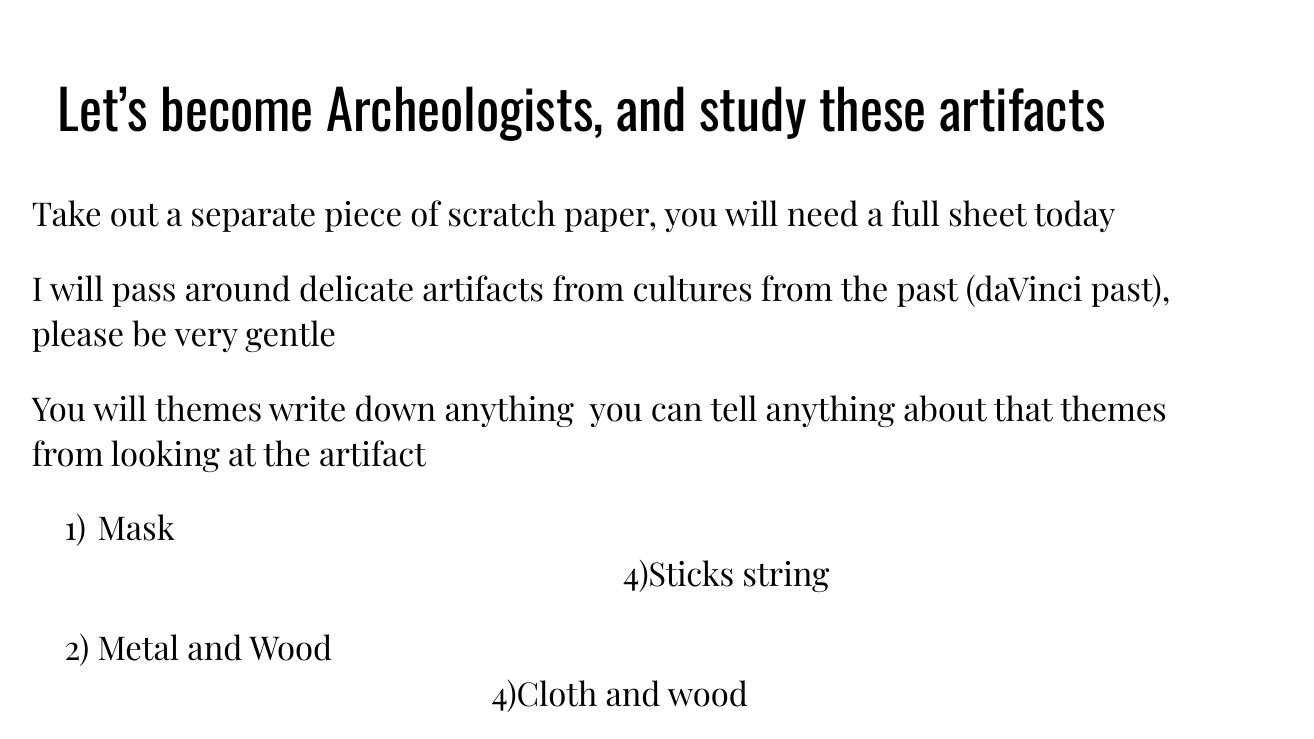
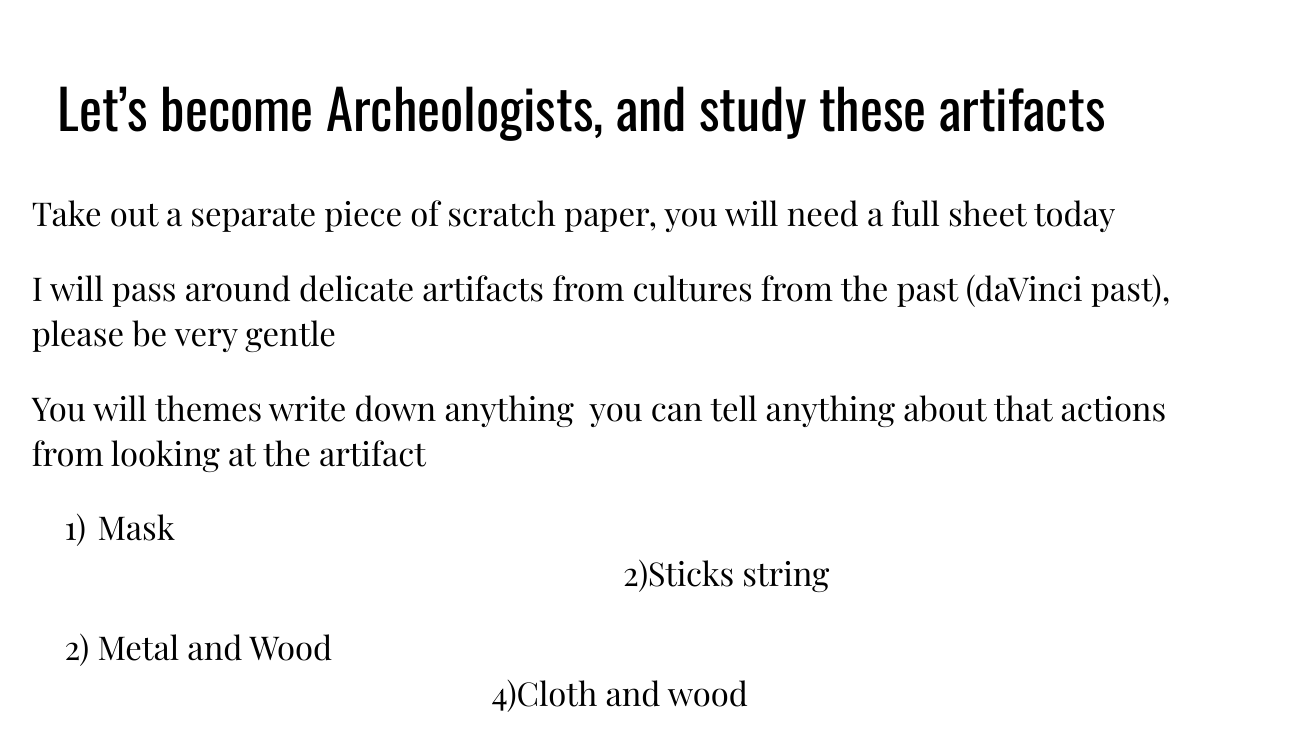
that themes: themes -> actions
4)Sticks: 4)Sticks -> 2)Sticks
